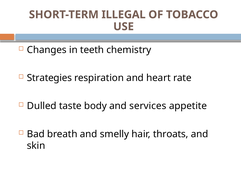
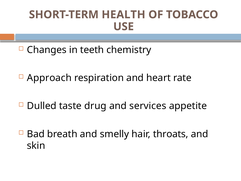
ILLEGAL: ILLEGAL -> HEALTH
Strategies: Strategies -> Approach
body: body -> drug
